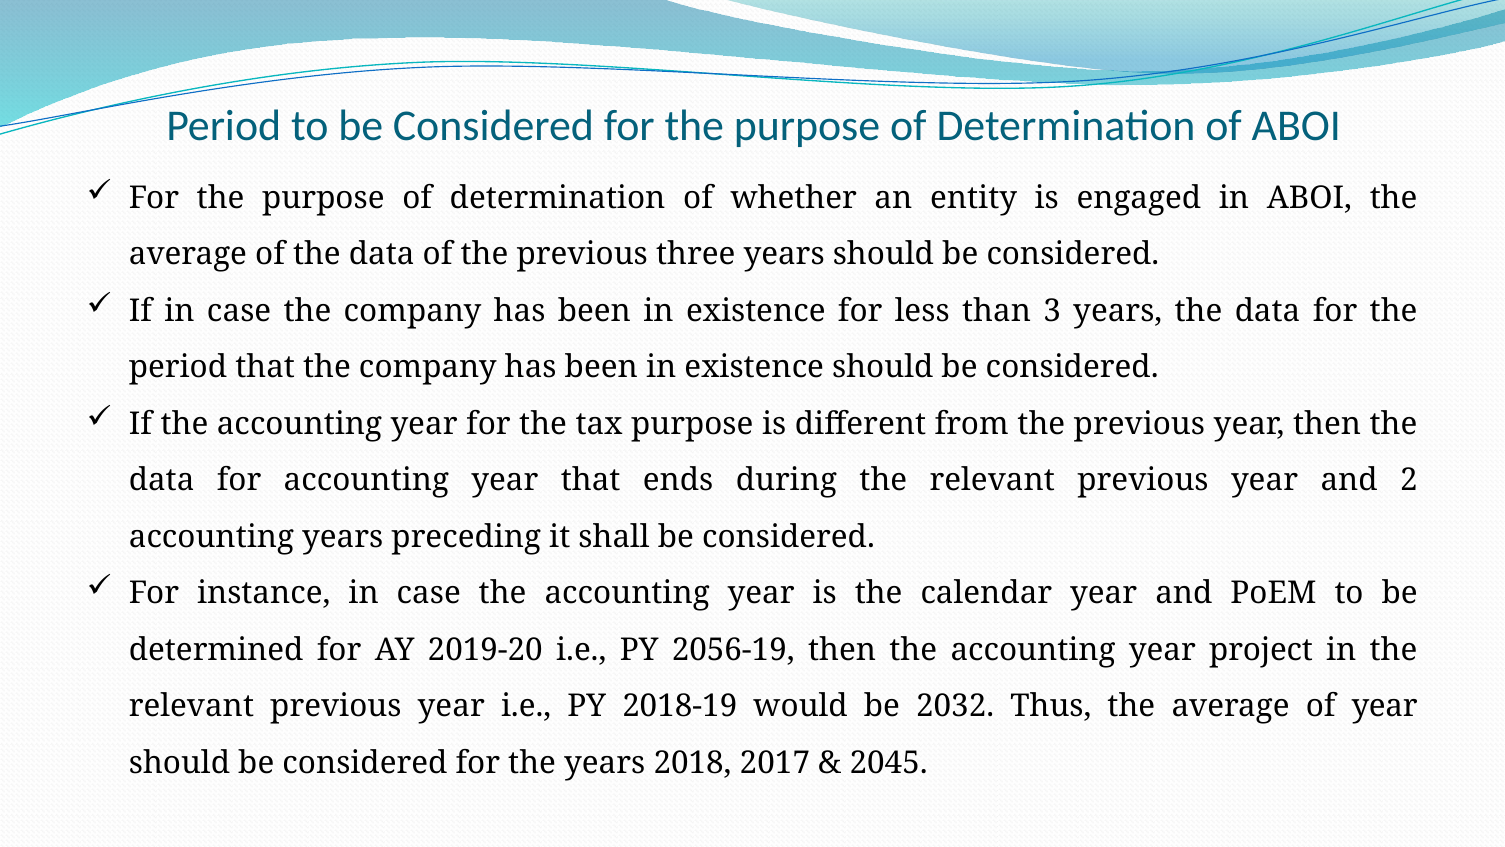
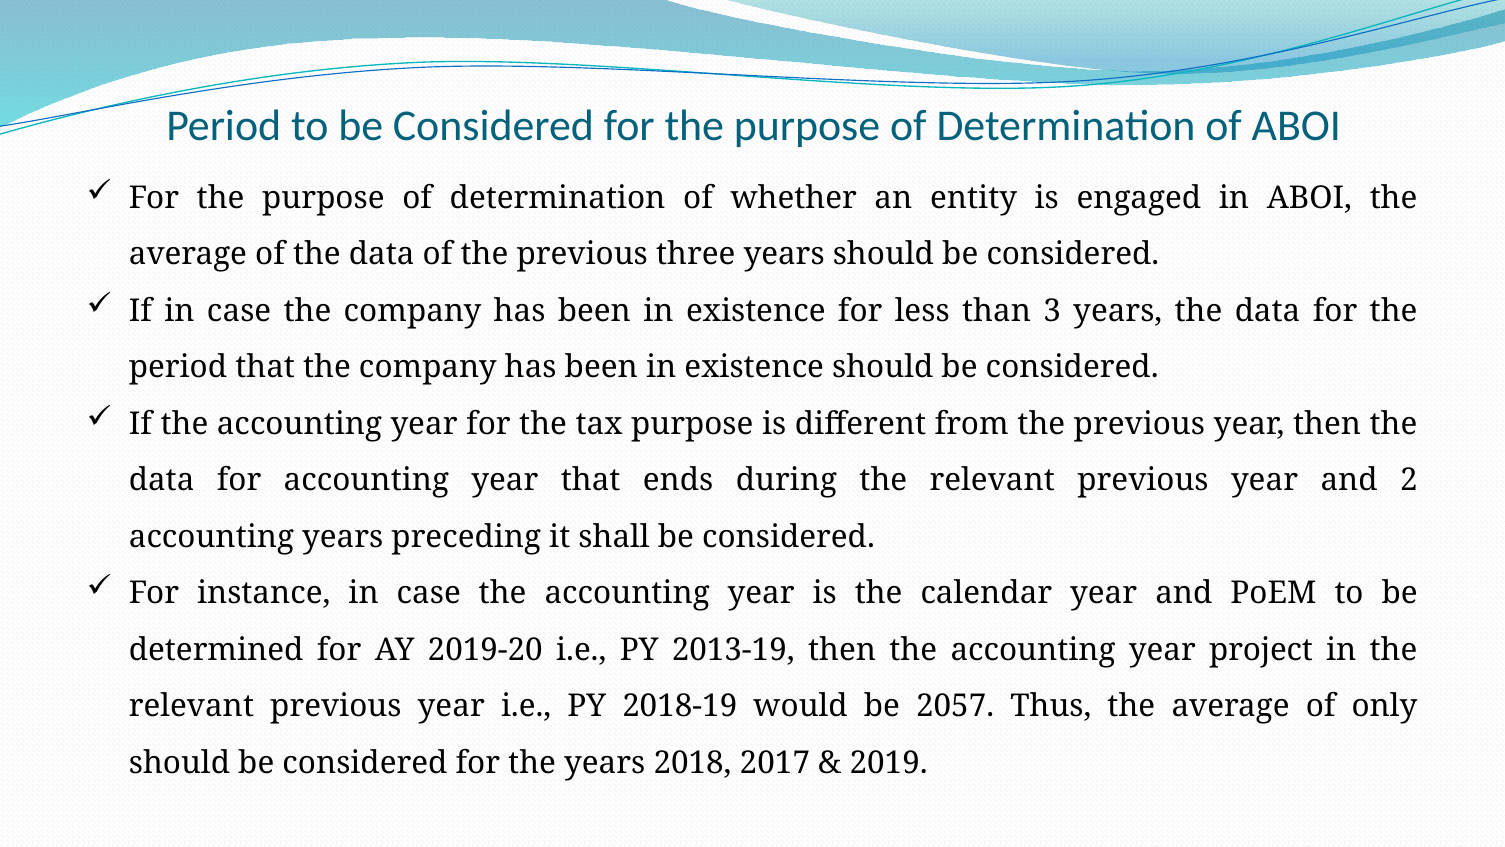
2056-19: 2056-19 -> 2013-19
2032: 2032 -> 2057
of year: year -> only
2045: 2045 -> 2019
